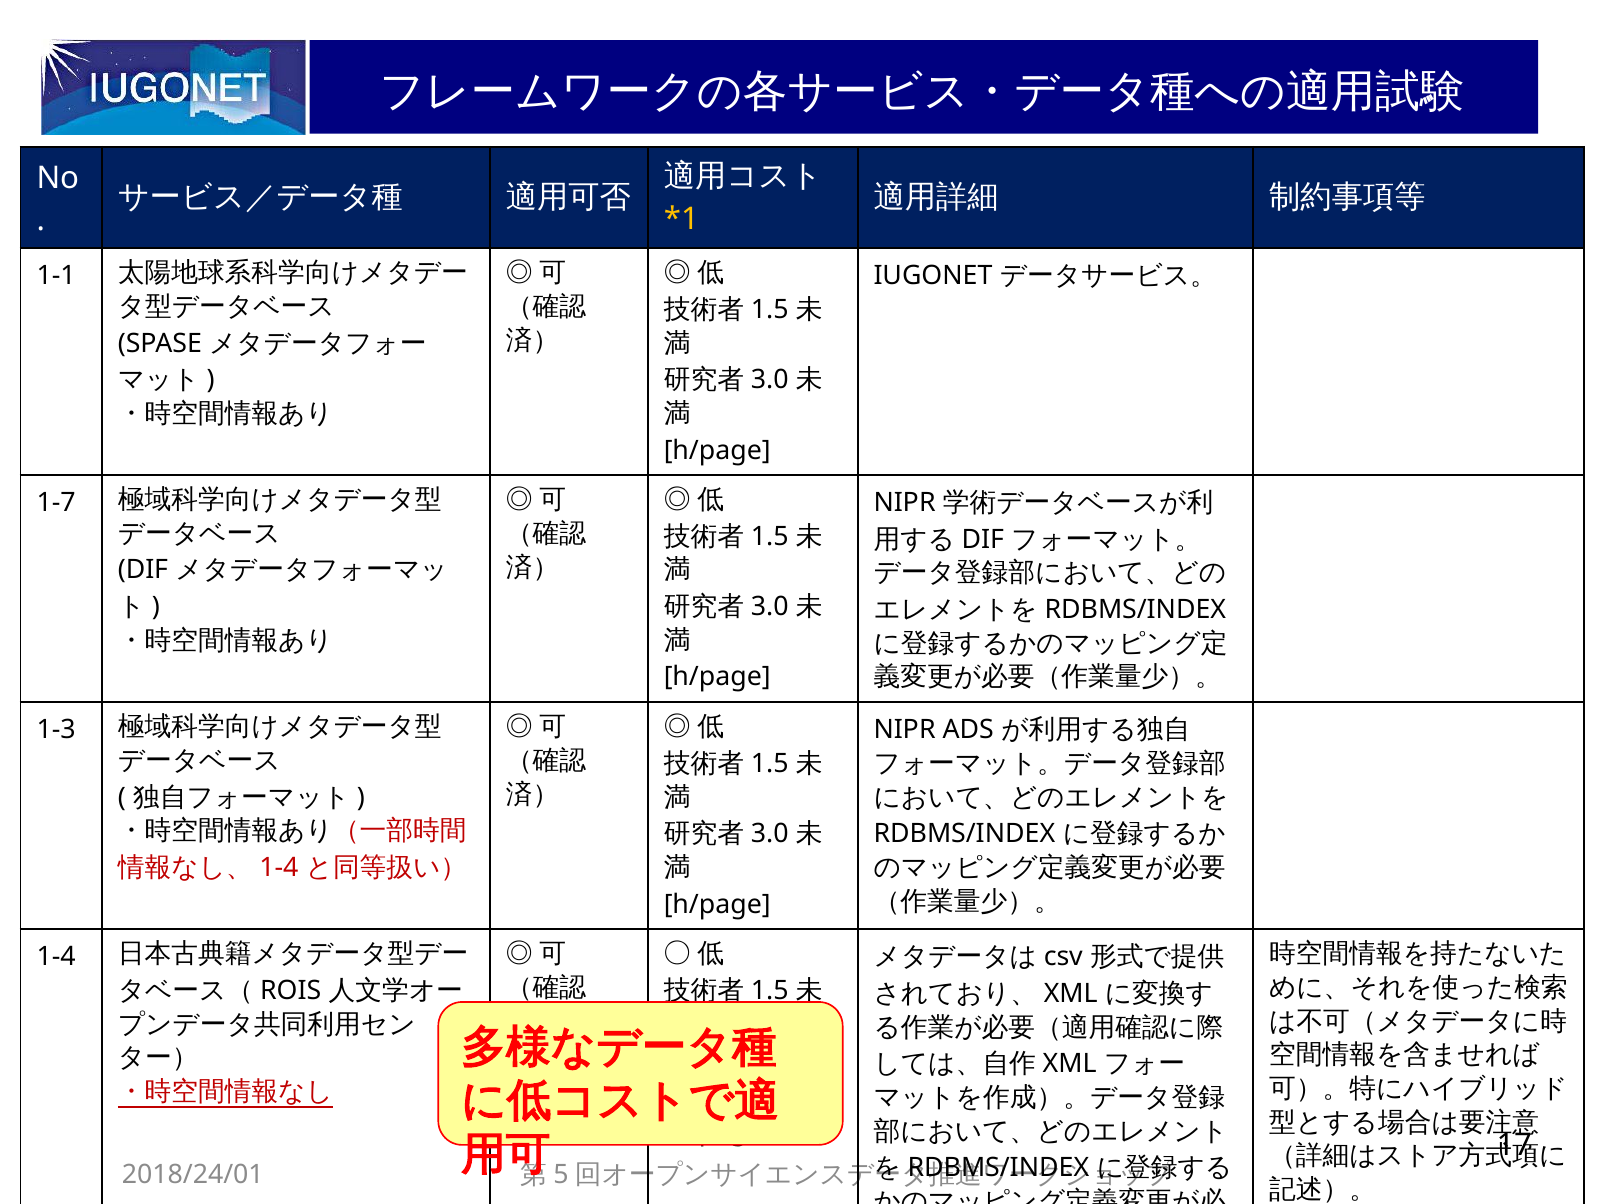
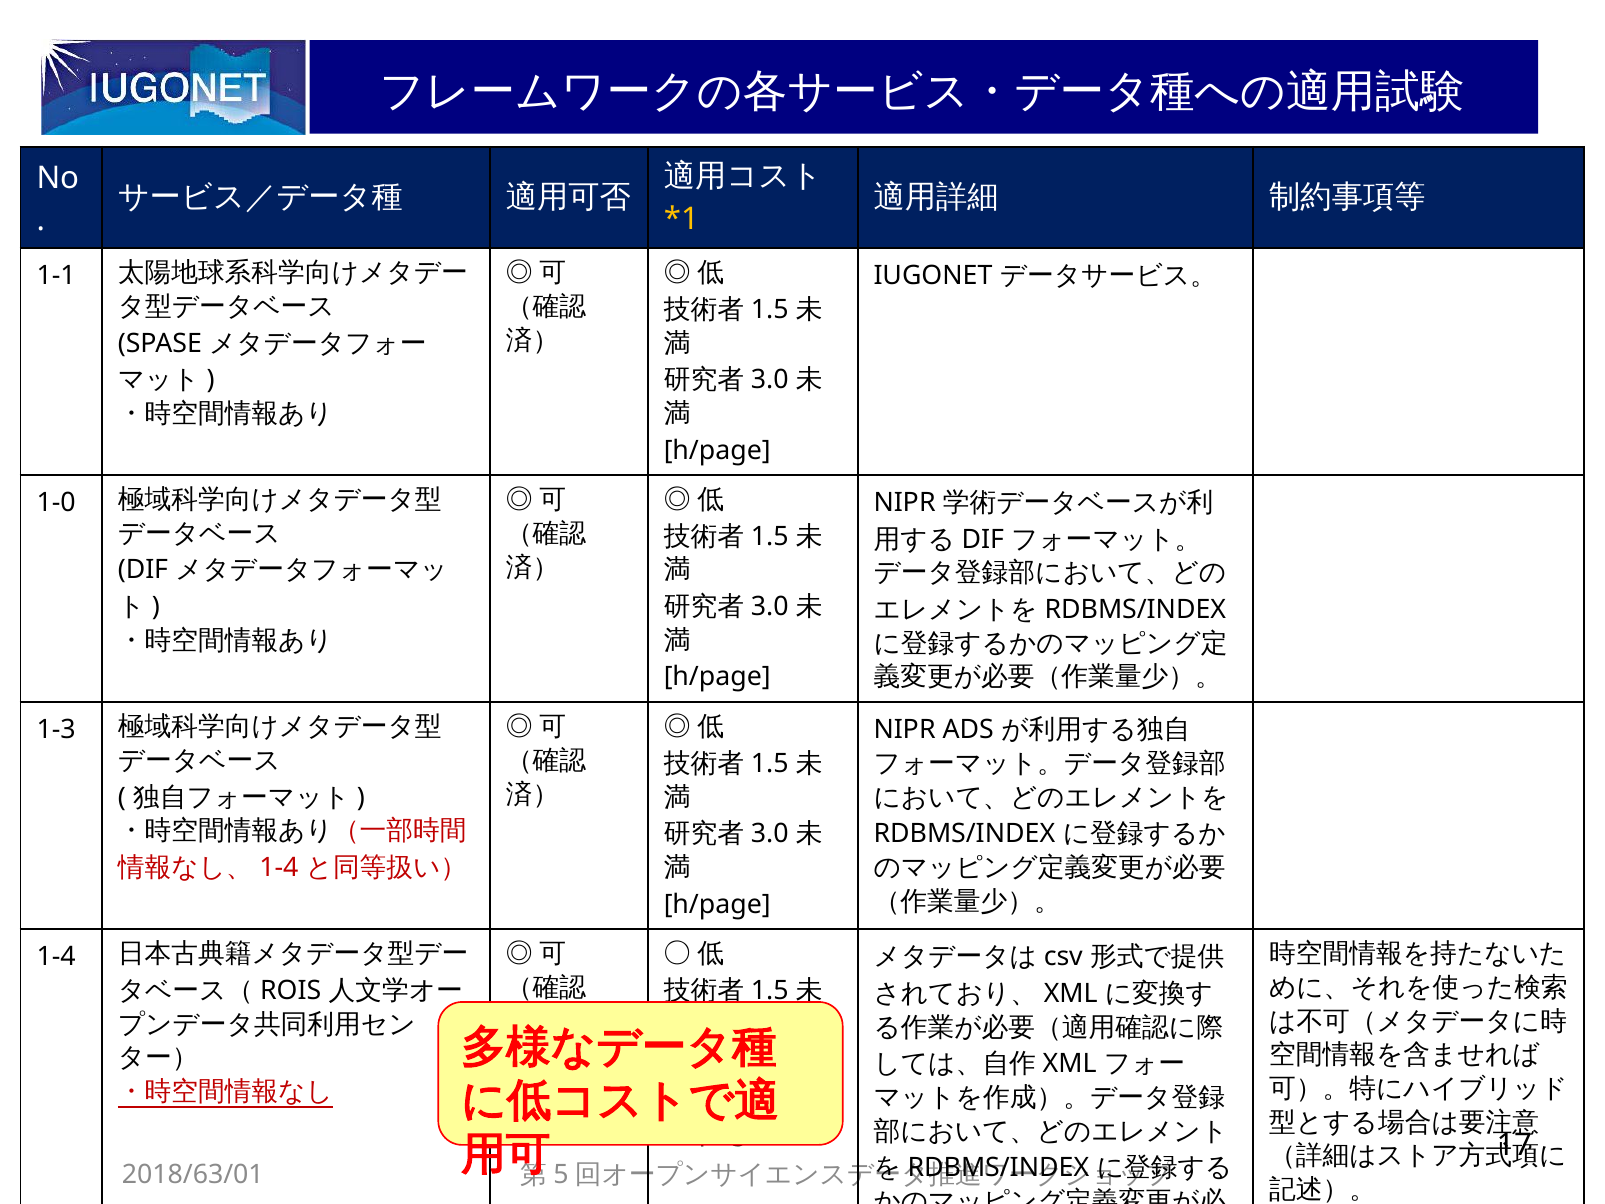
1-7: 1-7 -> 1-0
2018/24/01: 2018/24/01 -> 2018/63/01
